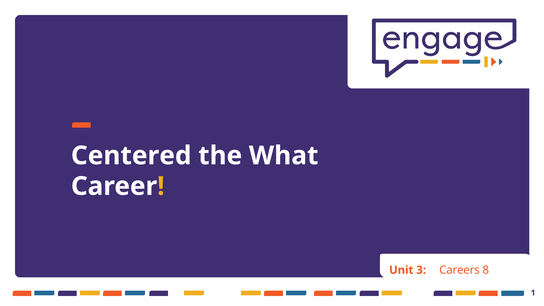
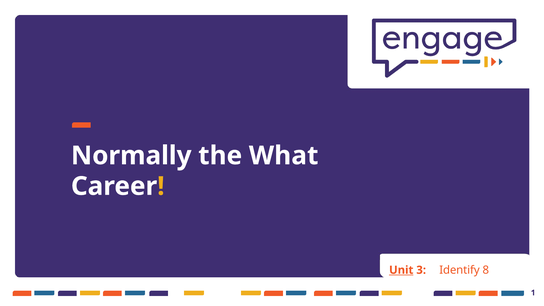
Centered: Centered -> Normally
Unit underline: none -> present
Careers: Careers -> Identify
